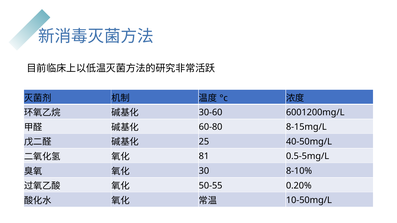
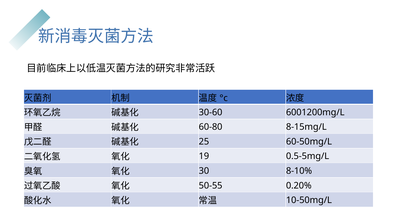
40-50mg/L: 40-50mg/L -> 60-50mg/L
81: 81 -> 19
